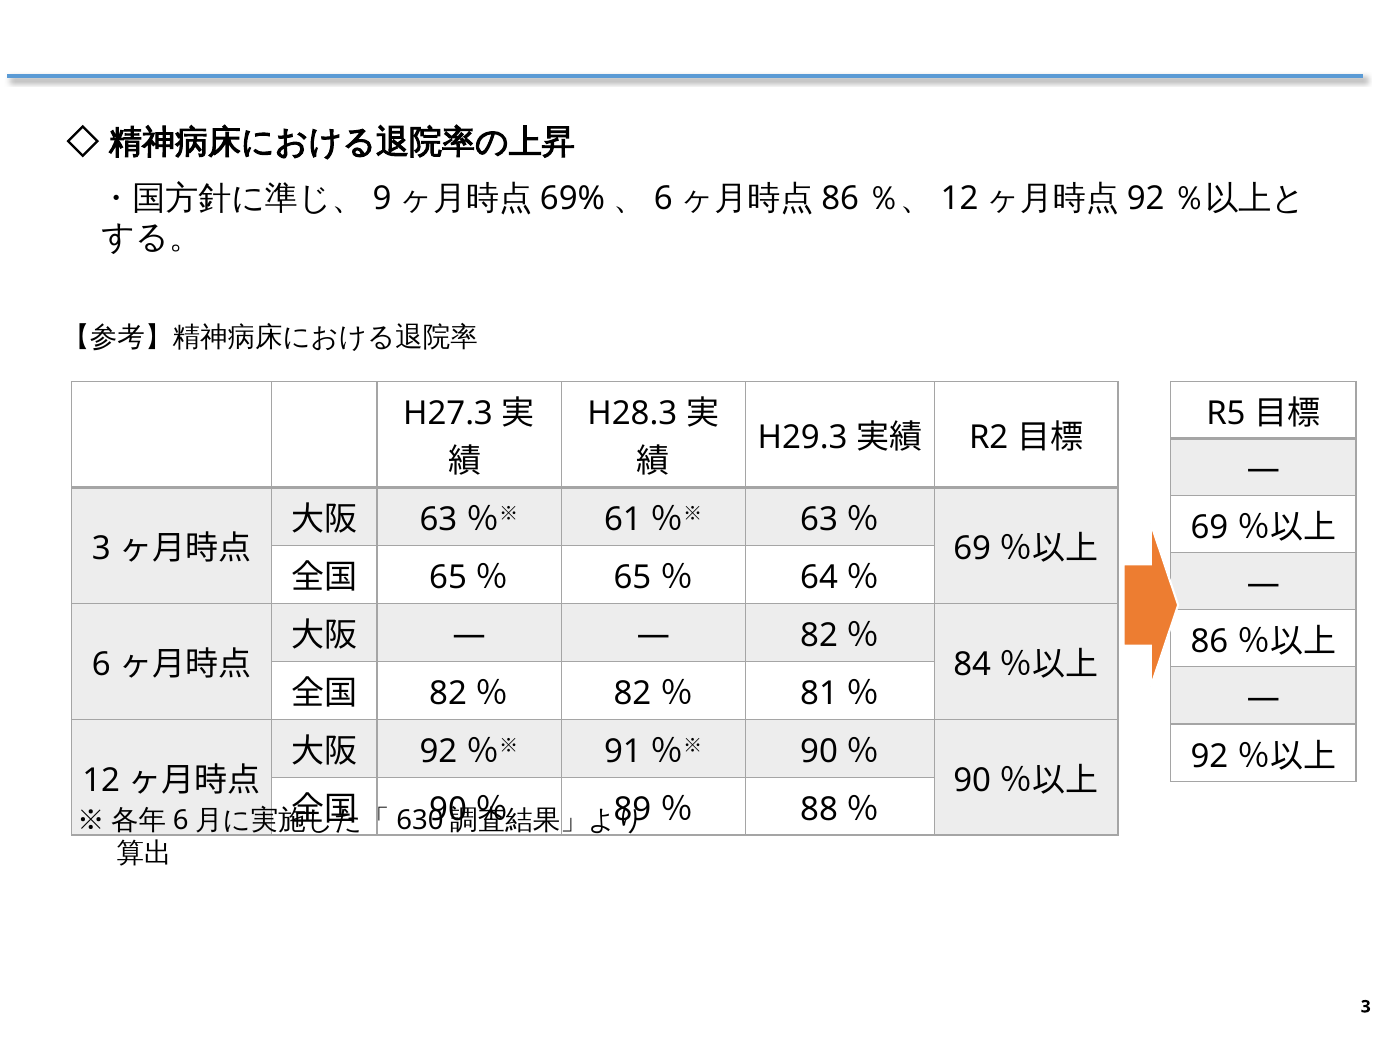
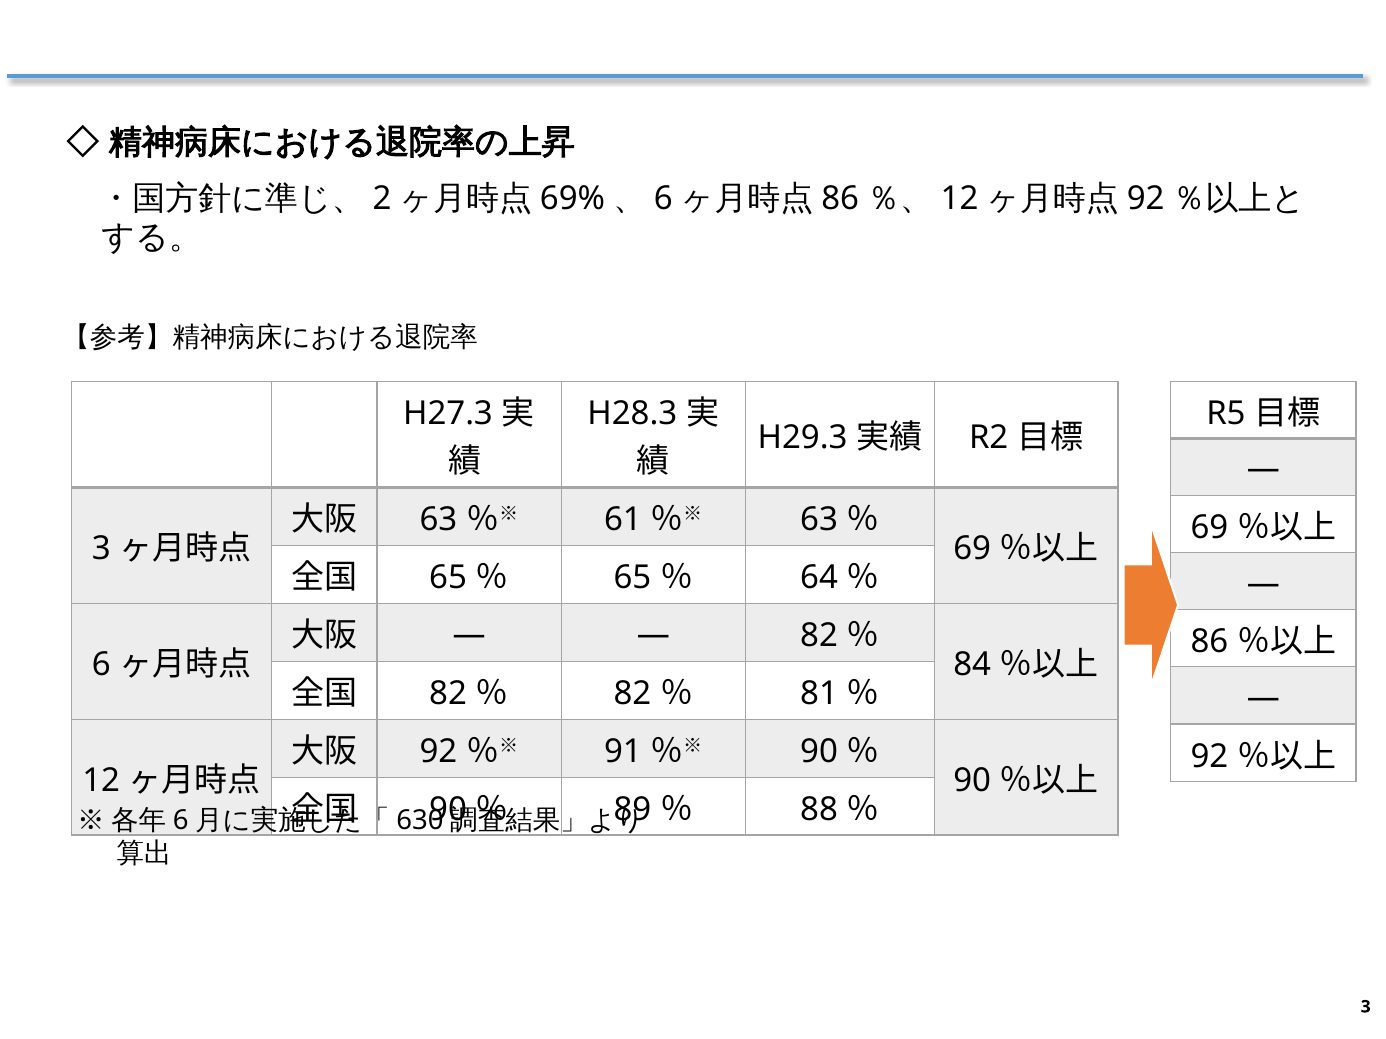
9: 9 -> 2
